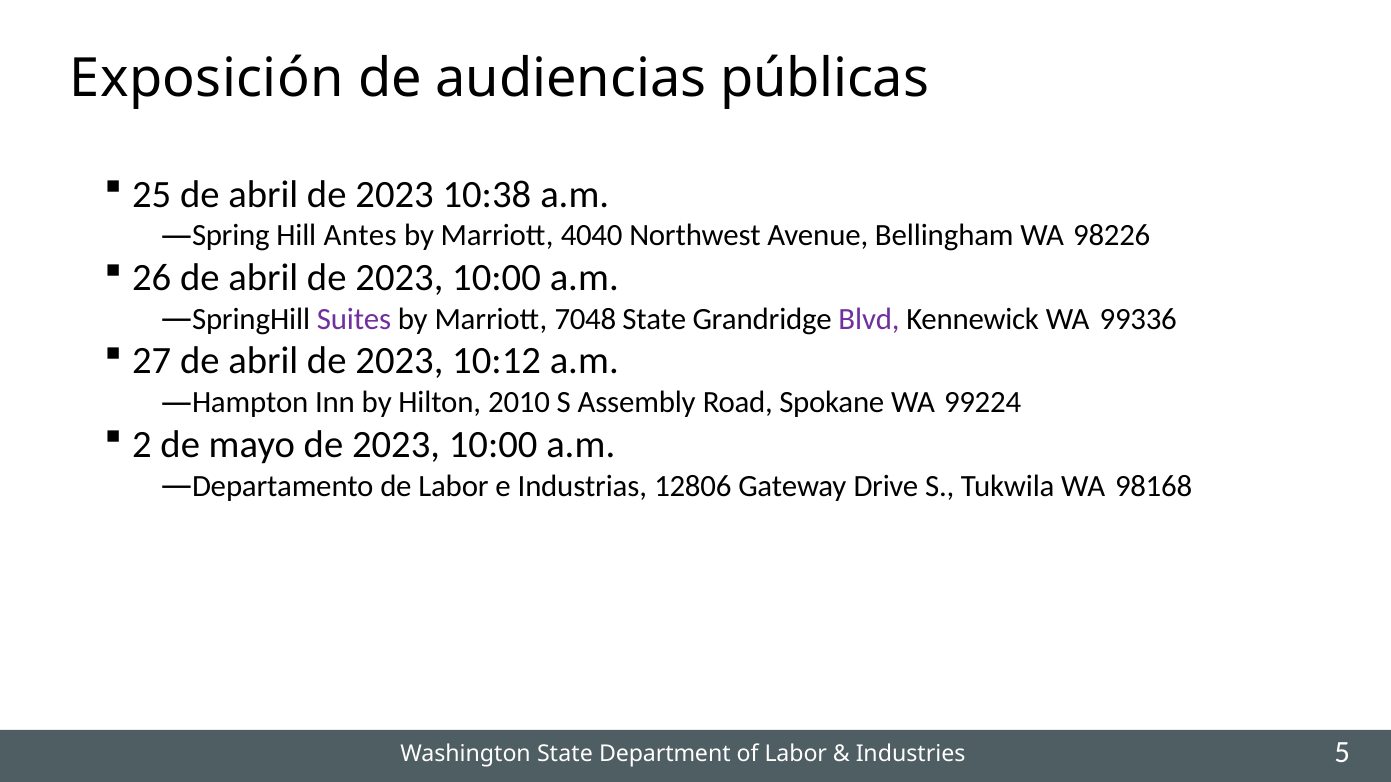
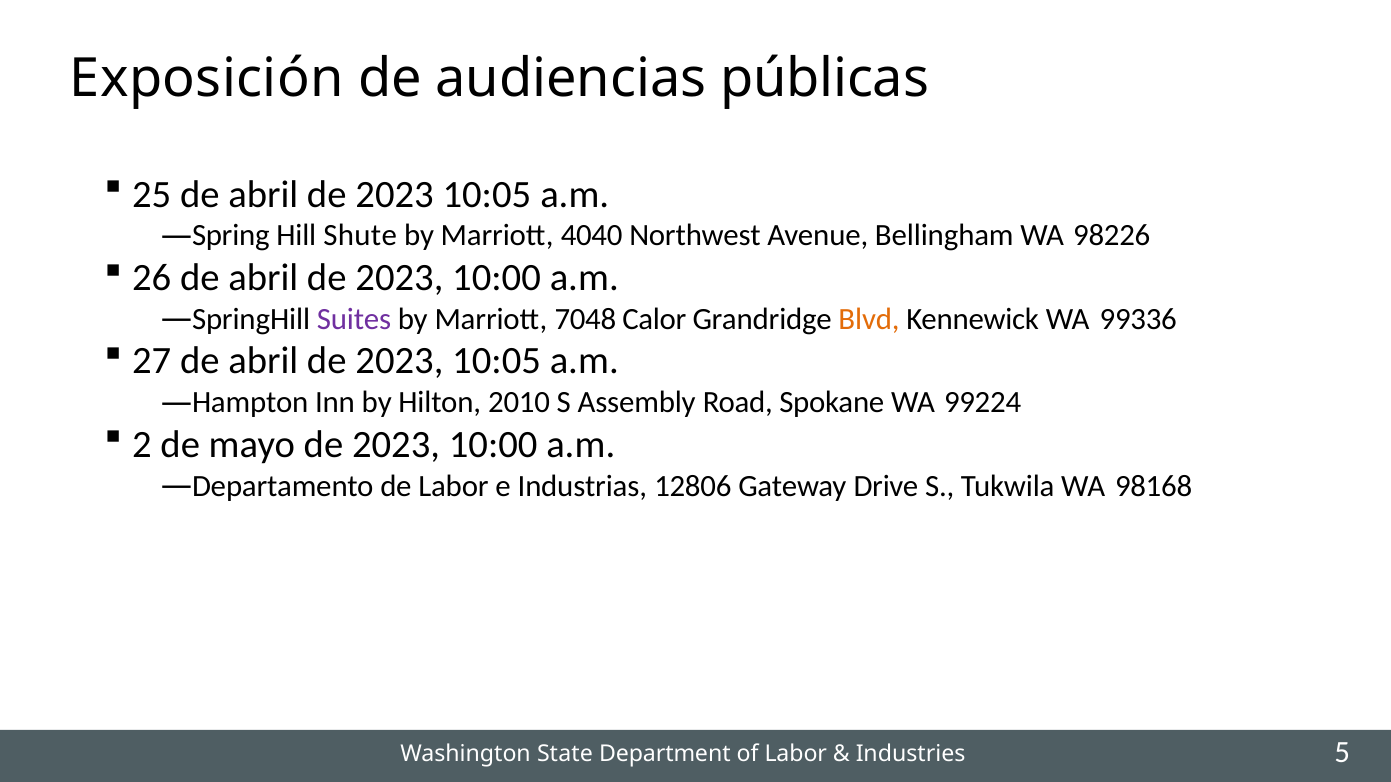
10:38 at (487, 194): 10:38 -> 10:05
Antes: Antes -> Shute
7048 State: State -> Calor
Blvd colour: purple -> orange
10:12 at (497, 361): 10:12 -> 10:05
